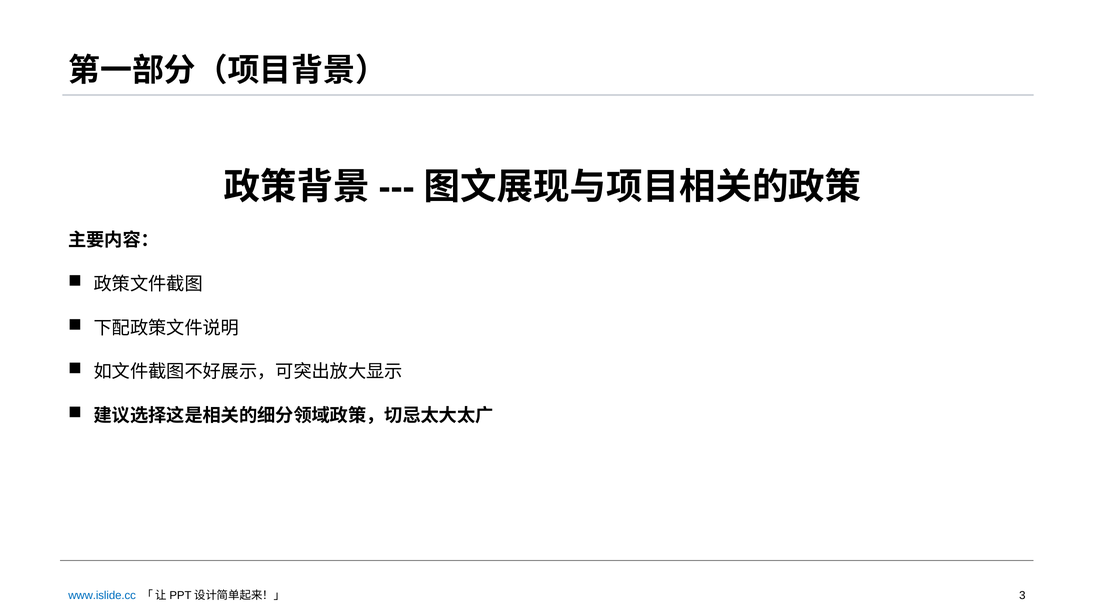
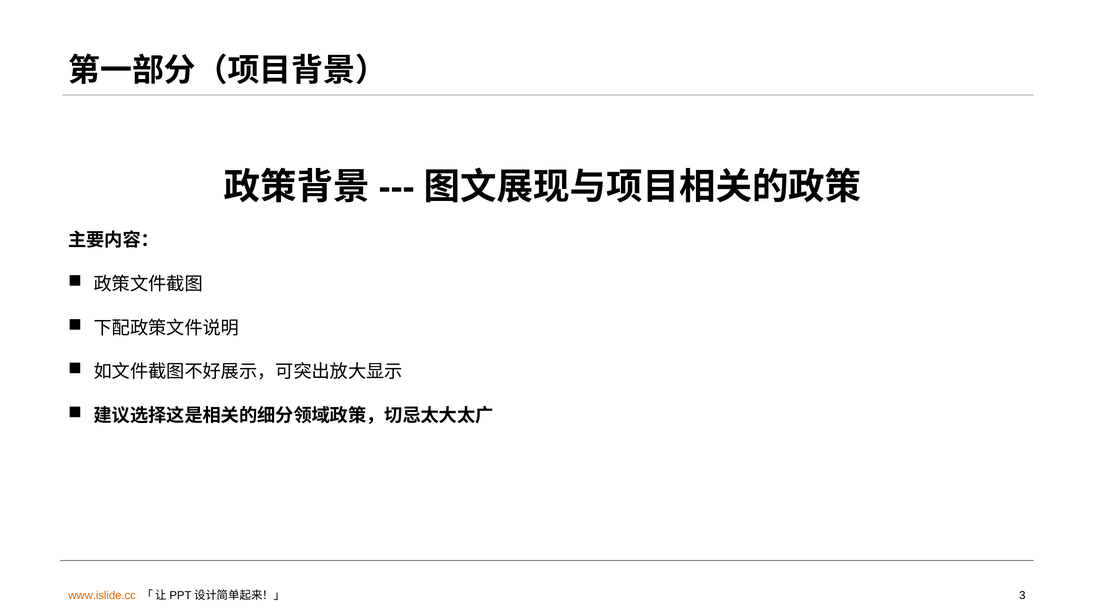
www.islide.cc colour: blue -> orange
